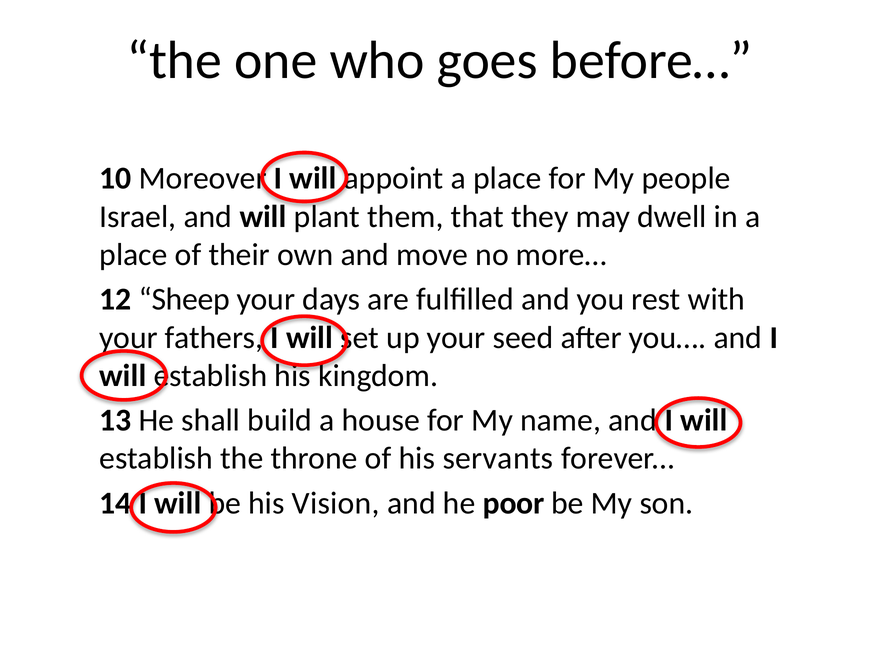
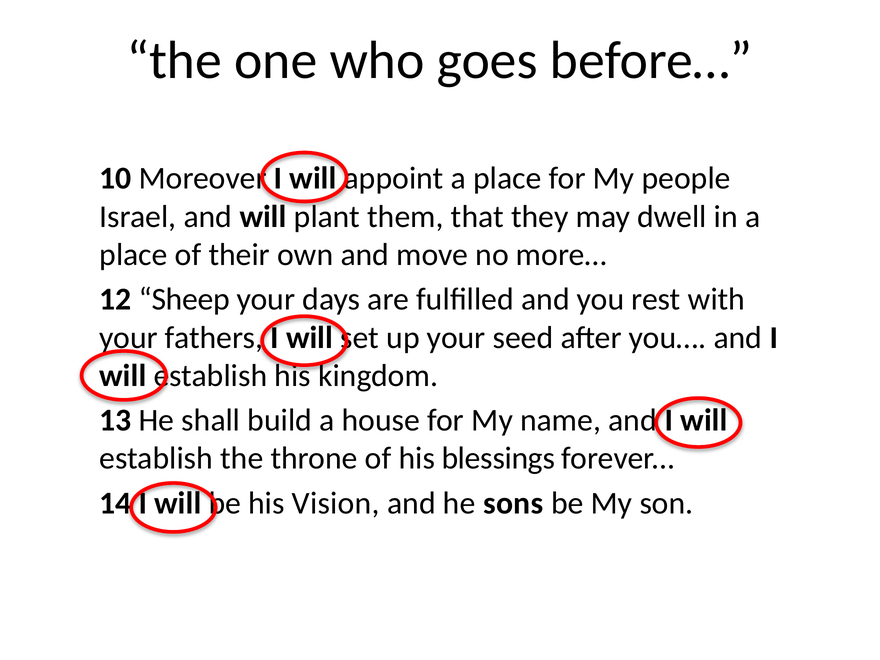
servants: servants -> blessings
poor: poor -> sons
